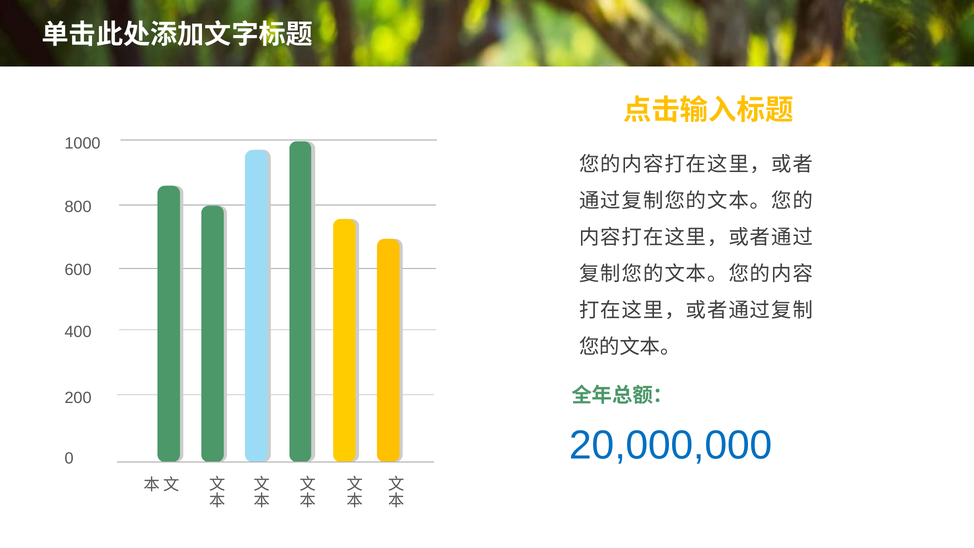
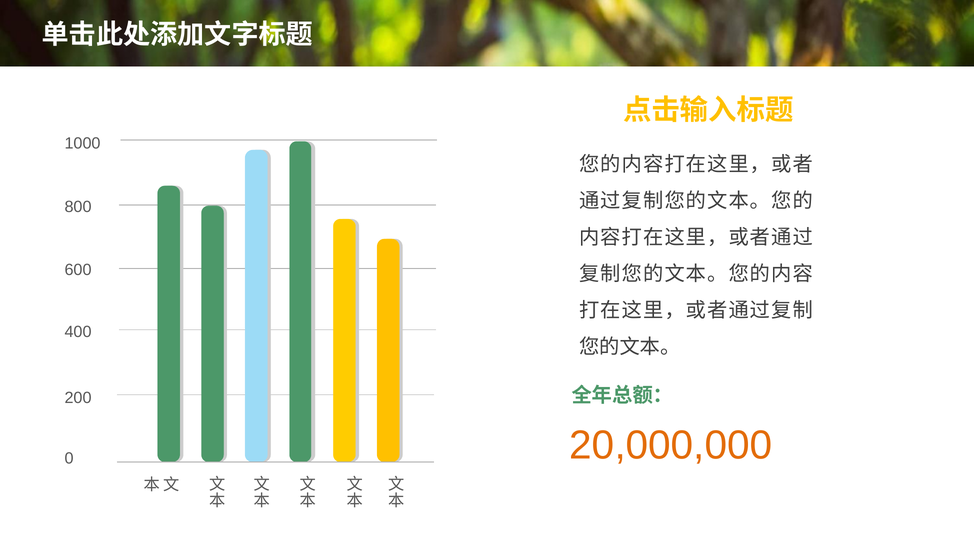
20,000,000 colour: blue -> orange
